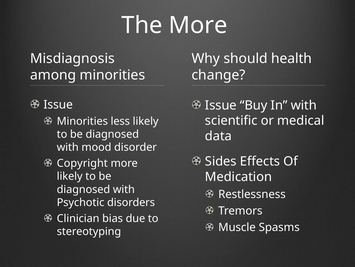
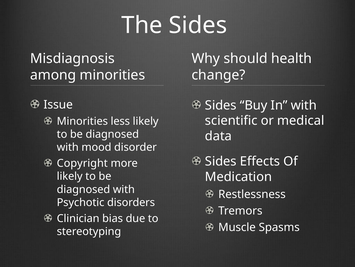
The More: More -> Sides
Issue at (221, 105): Issue -> Sides
